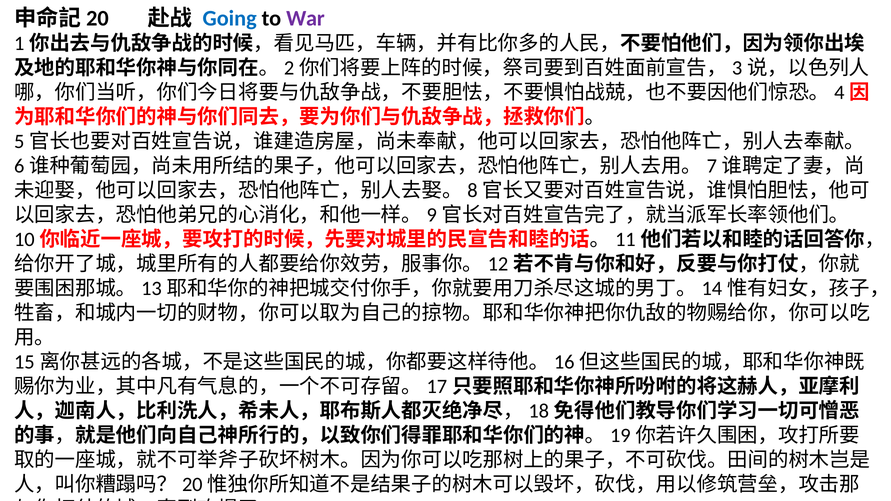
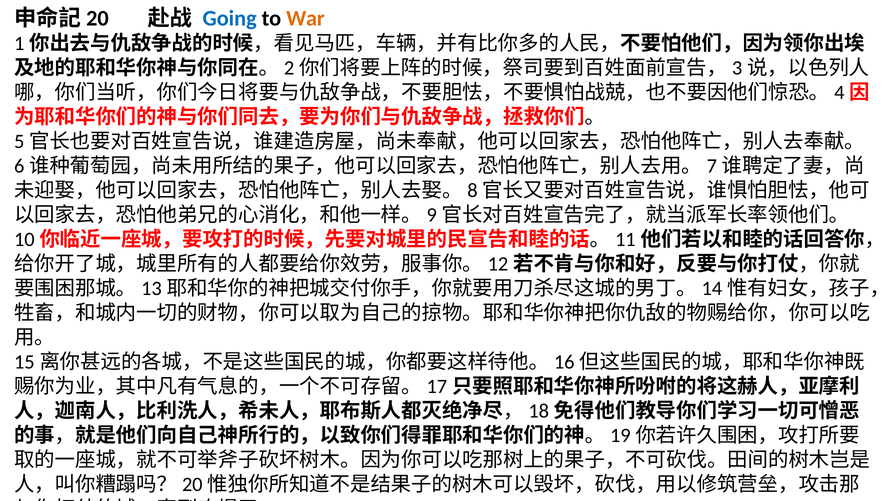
War colour: purple -> orange
